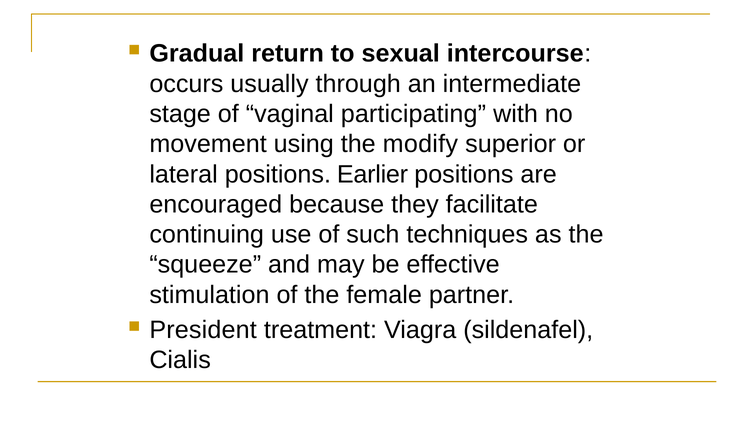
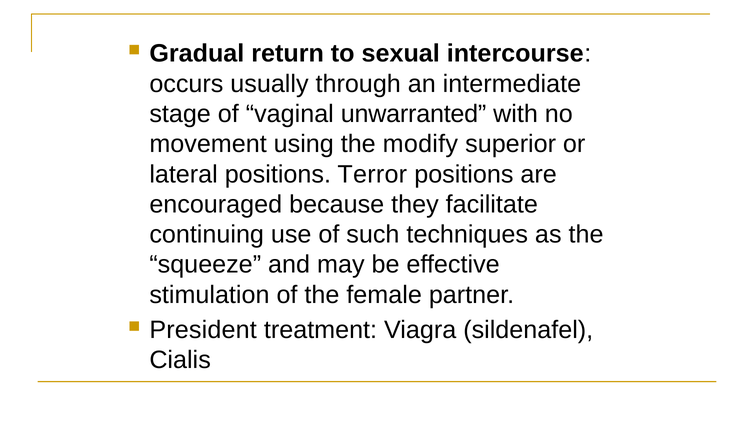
participating: participating -> unwarranted
Earlier: Earlier -> Terror
